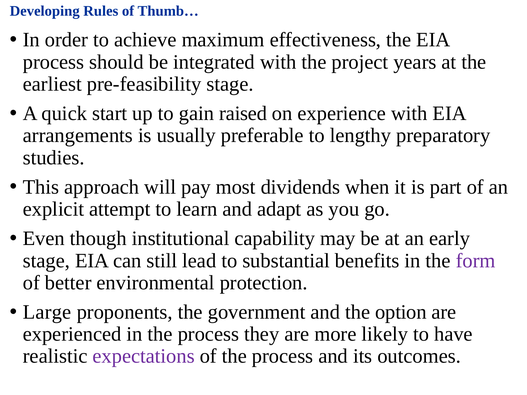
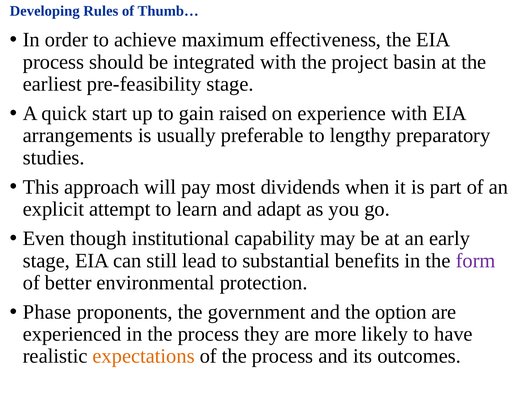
years: years -> basin
Large: Large -> Phase
expectations colour: purple -> orange
